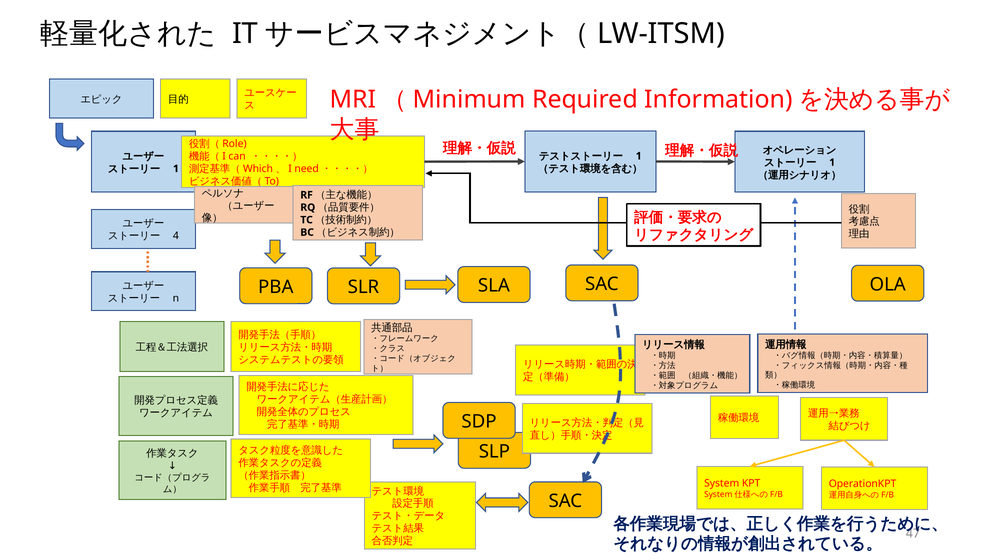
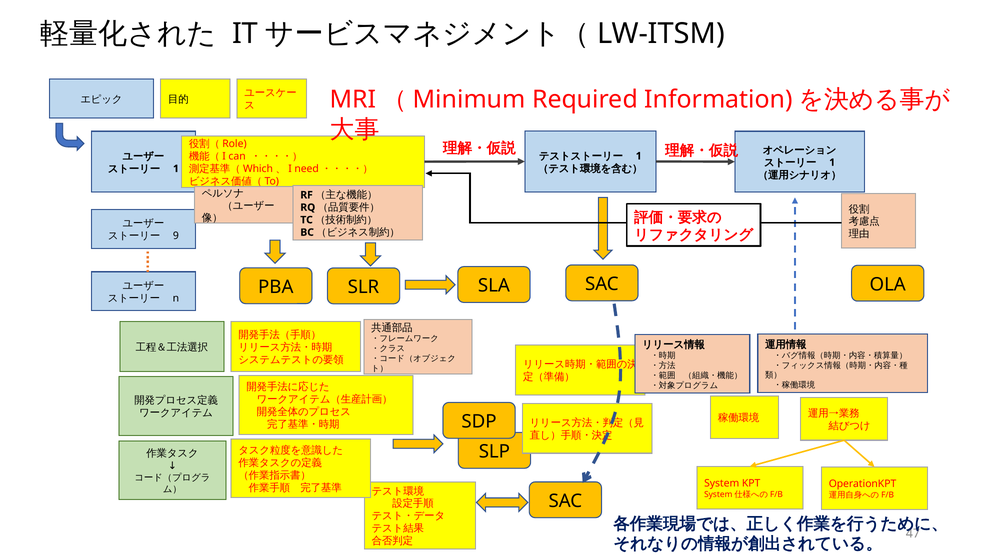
4: 4 -> 9
